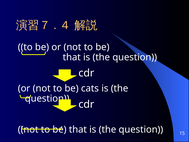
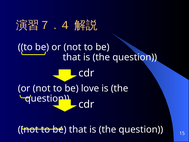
cats: cats -> love
